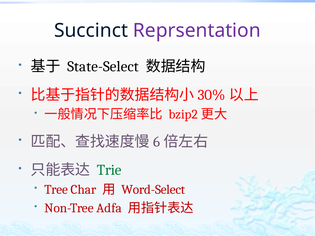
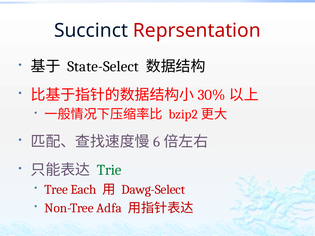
Reprsentation colour: purple -> red
Char: Char -> Each
Word-Select: Word-Select -> Dawg-Select
